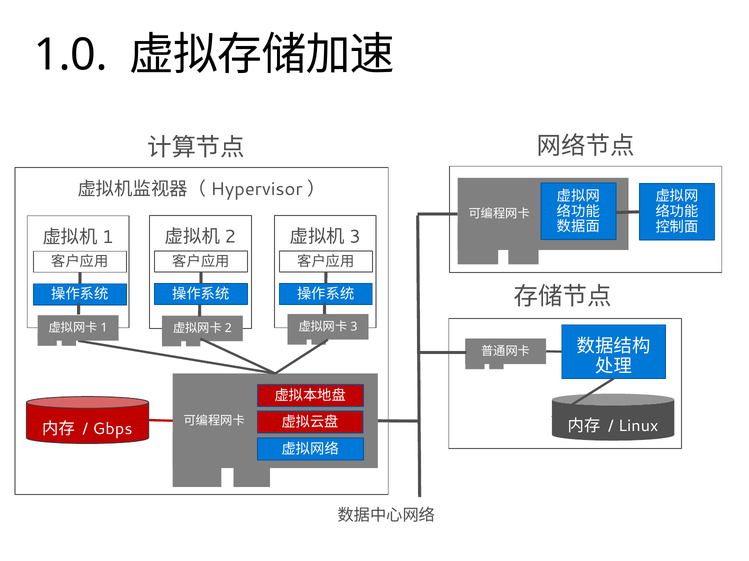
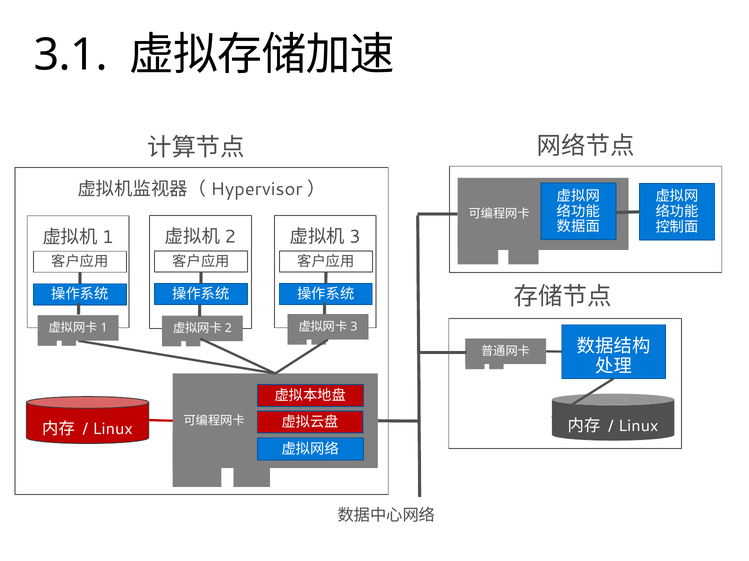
1.0: 1.0 -> 3.1
Gbps at (113, 429): Gbps -> Linux
